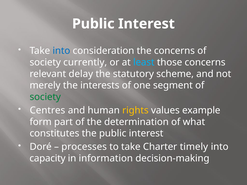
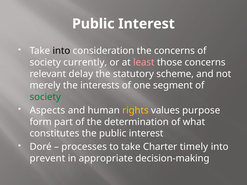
into at (61, 51) colour: blue -> black
least colour: light blue -> pink
Centres: Centres -> Aspects
example: example -> purpose
capacity: capacity -> prevent
information: information -> appropriate
